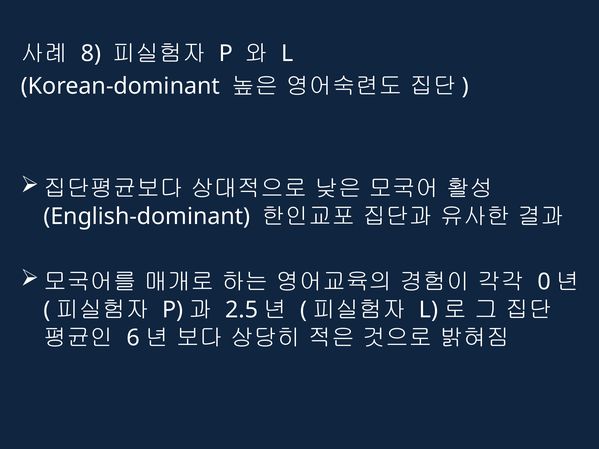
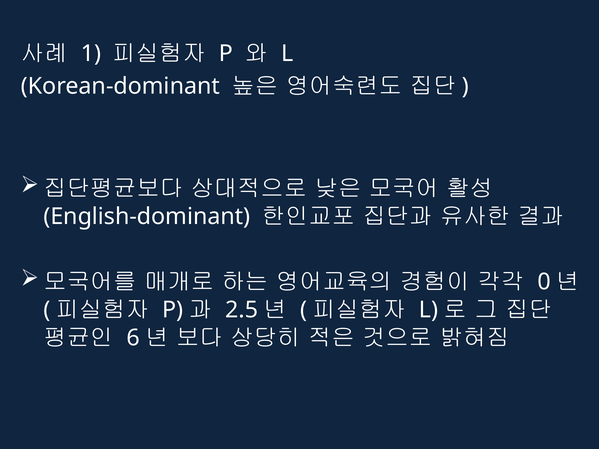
8: 8 -> 1
